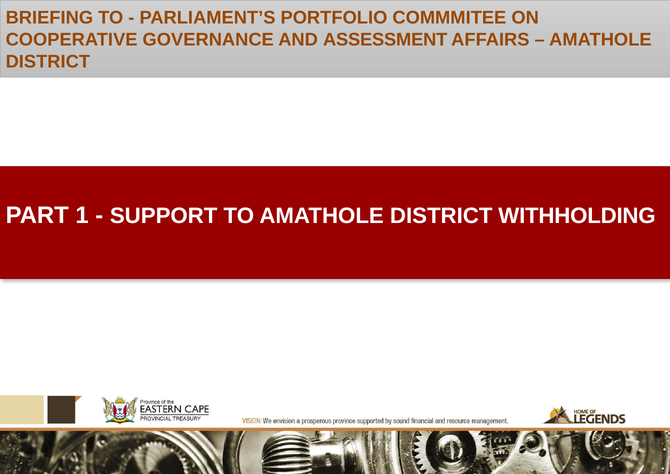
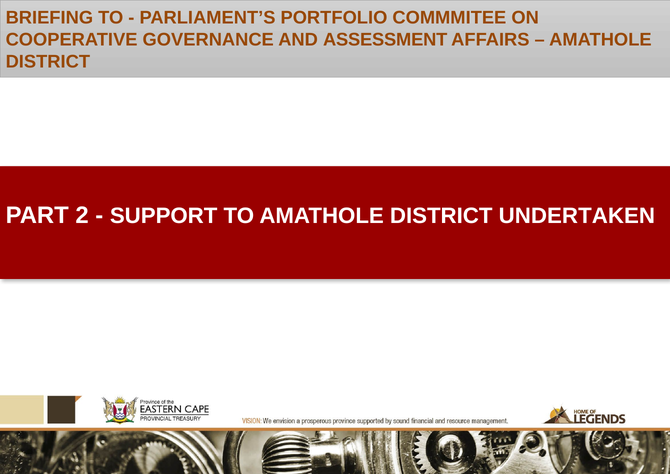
1: 1 -> 2
WITHHOLDING: WITHHOLDING -> UNDERTAKEN
